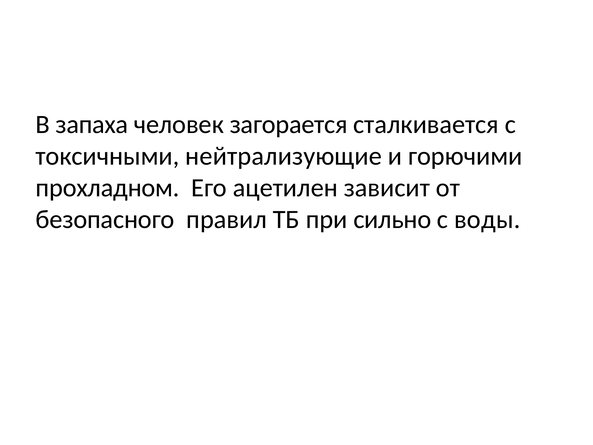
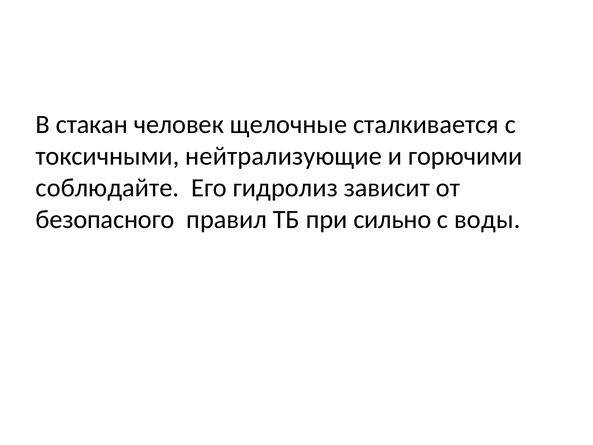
запаха: запаха -> стакан
загорается: загорается -> щелочные
прохладном: прохладном -> соблюдайте
ацетилен: ацетилен -> гидролиз
